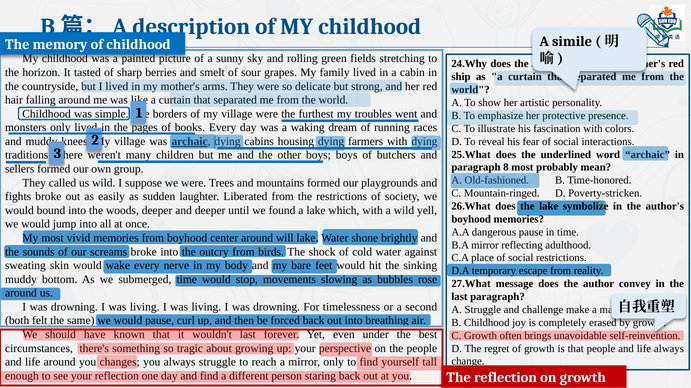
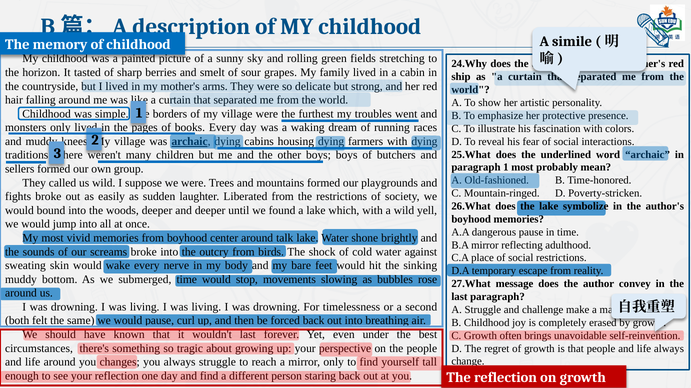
paragraph 8: 8 -> 1
will: will -> talk
